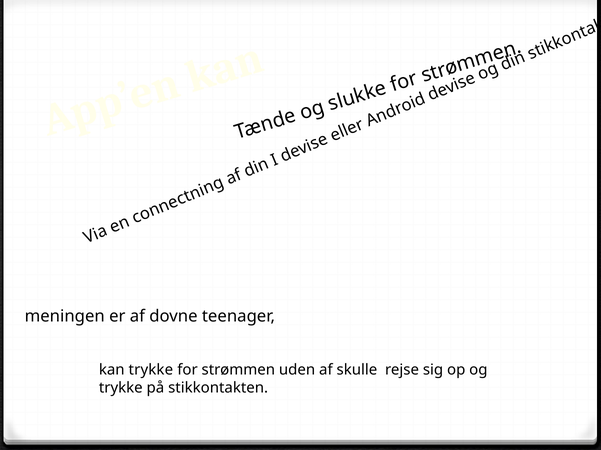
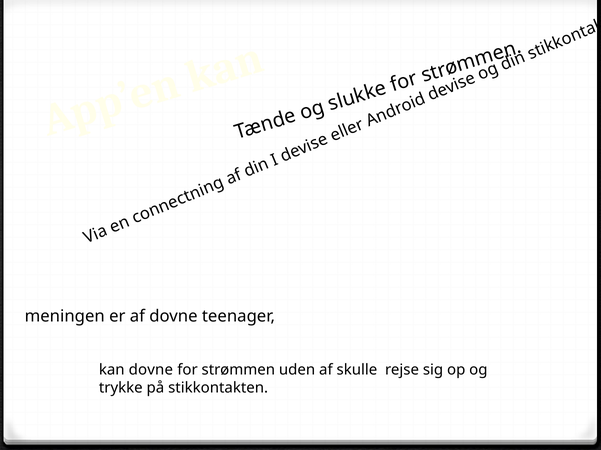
kan trykke: trykke -> dovne
